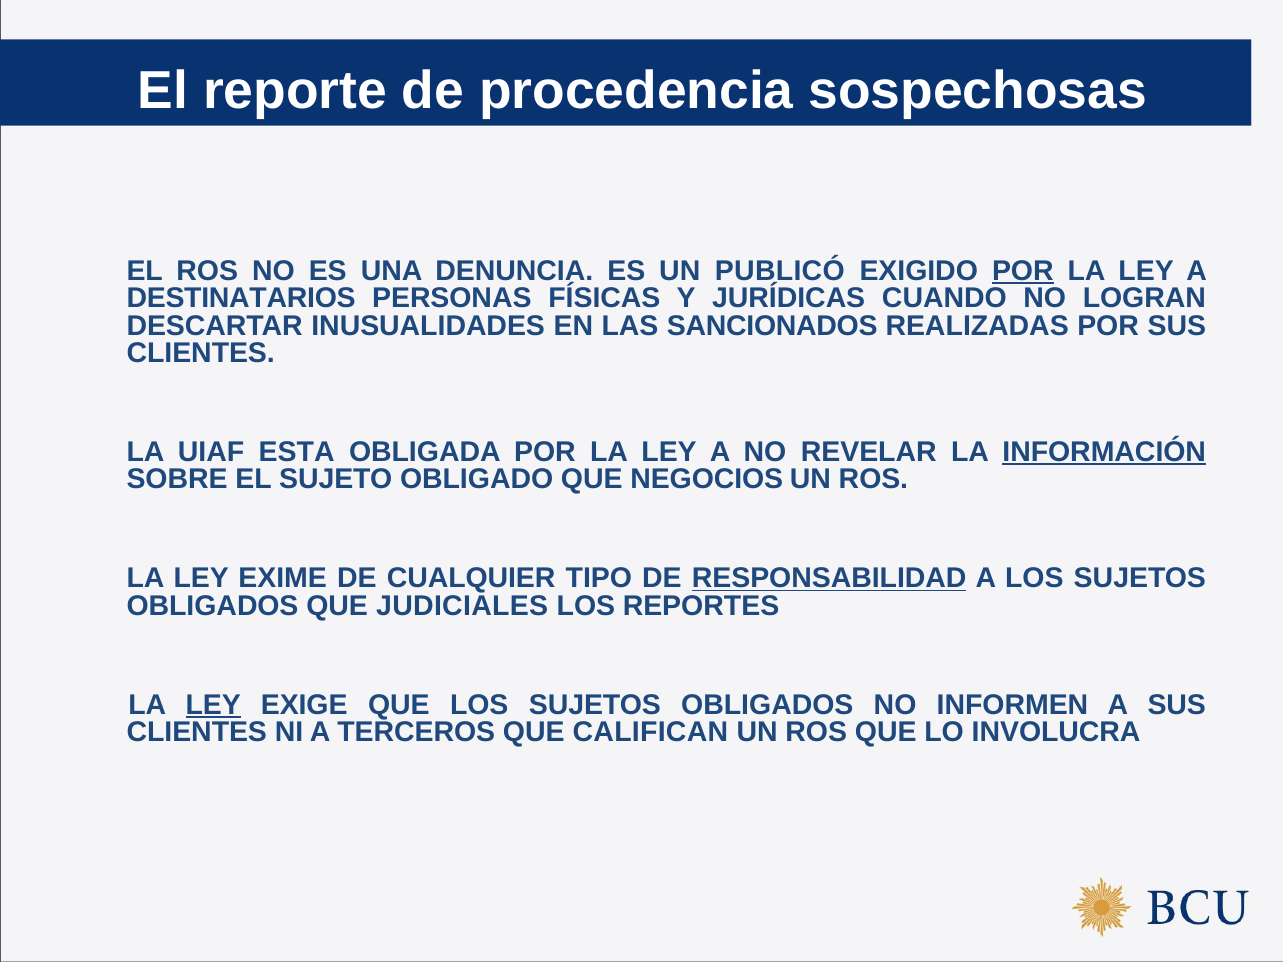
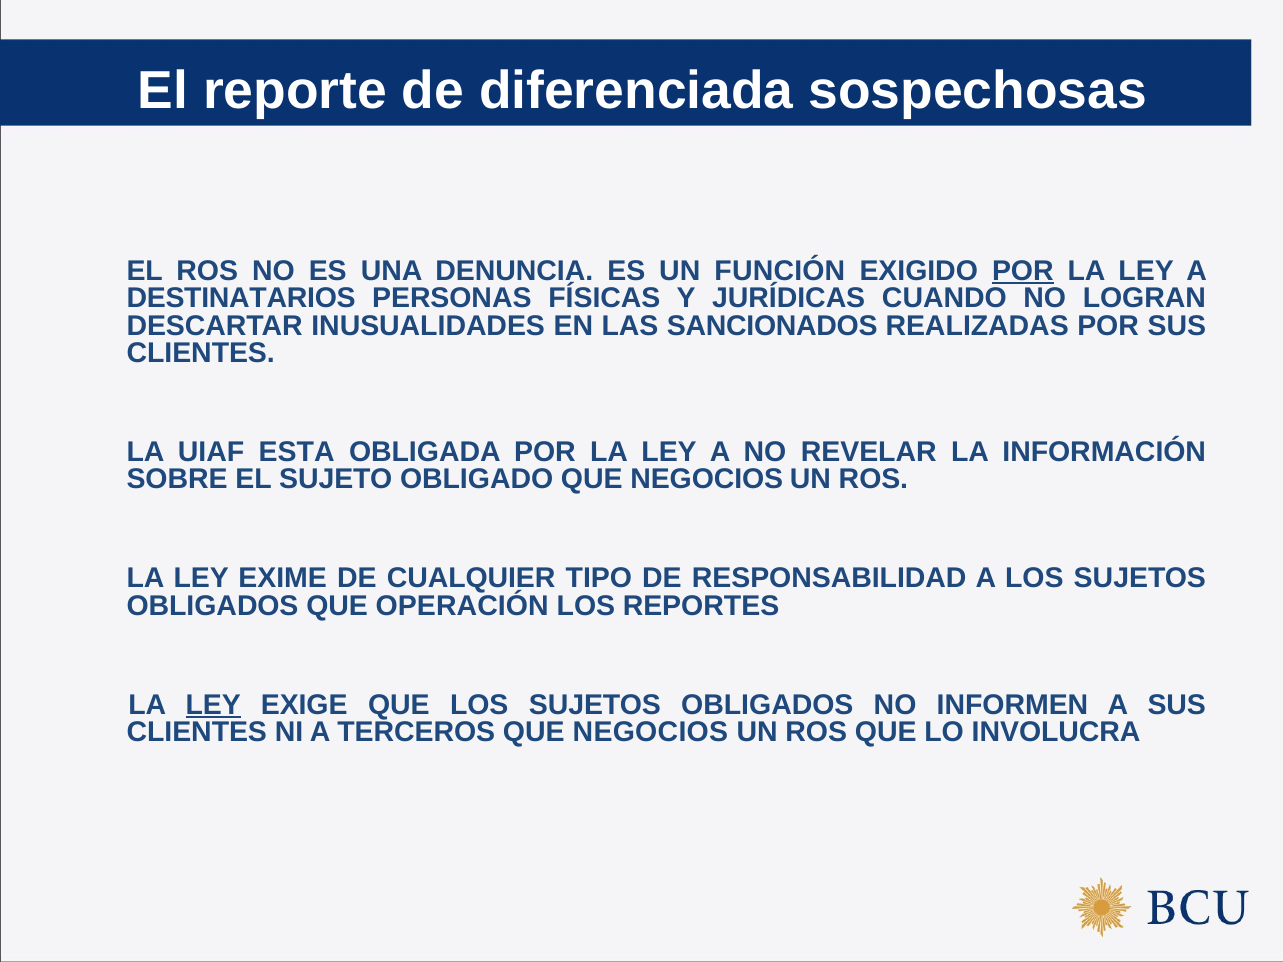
procedencia: procedencia -> diferenciada
PUBLICÓ: PUBLICÓ -> FUNCIÓN
INFORMACIÓN underline: present -> none
RESPONSABILIDAD underline: present -> none
JUDICIALES: JUDICIALES -> OPERACIÓN
TERCEROS QUE CALIFICAN: CALIFICAN -> NEGOCIOS
